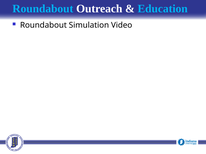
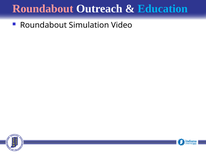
Roundabout at (43, 9) colour: light blue -> pink
